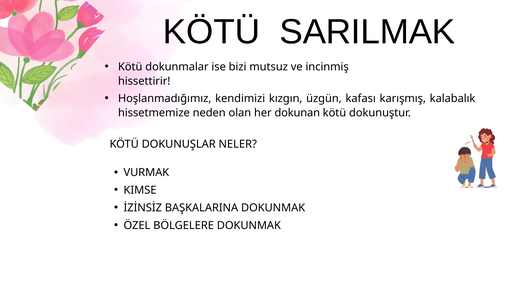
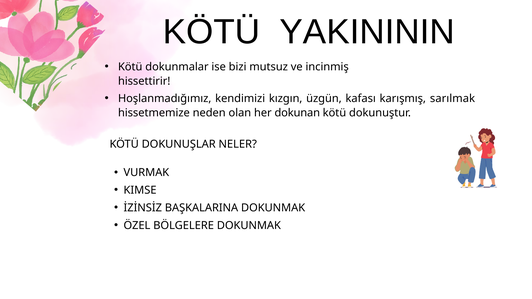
SARILMAK: SARILMAK -> YAKINININ
kalabalık: kalabalık -> sarılmak
